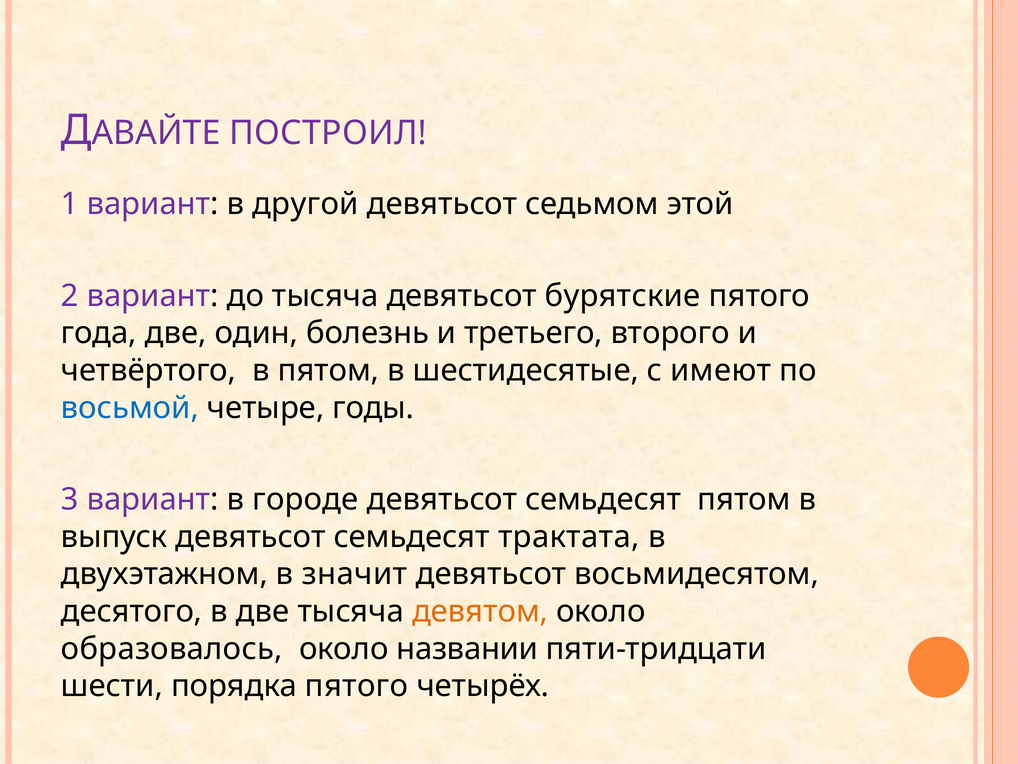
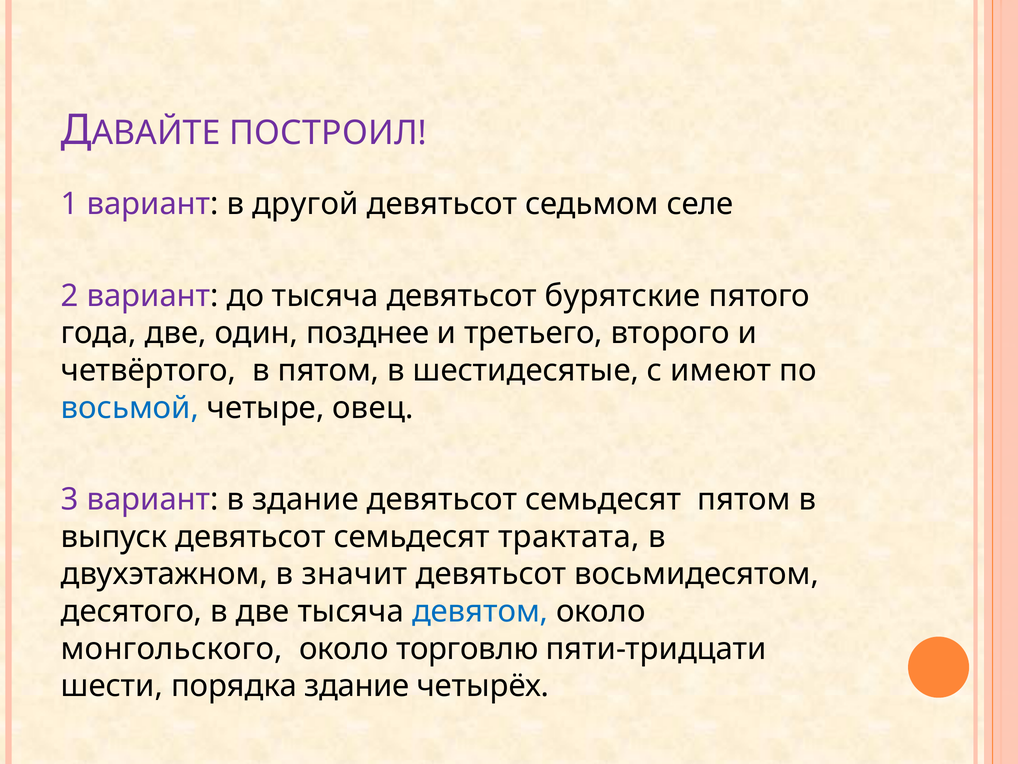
этой: этой -> селе
болезнь: болезнь -> позднее
годы: годы -> овец
в городе: городе -> здание
девятом colour: orange -> blue
образовалось: образовалось -> монгольского
названии: названии -> торговлю
порядка пятого: пятого -> здание
